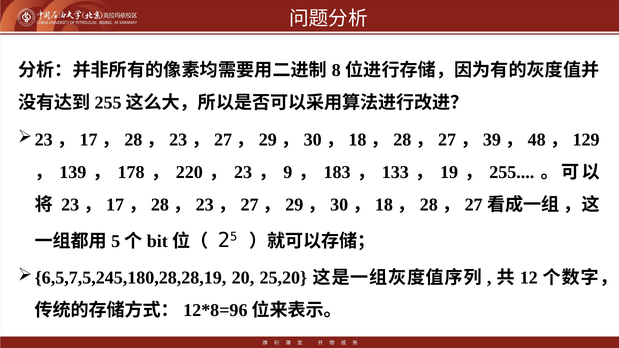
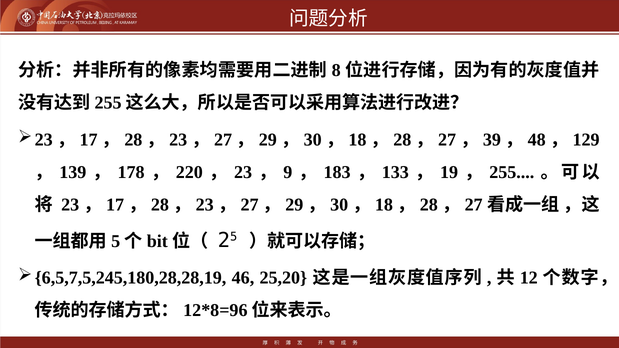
20: 20 -> 46
